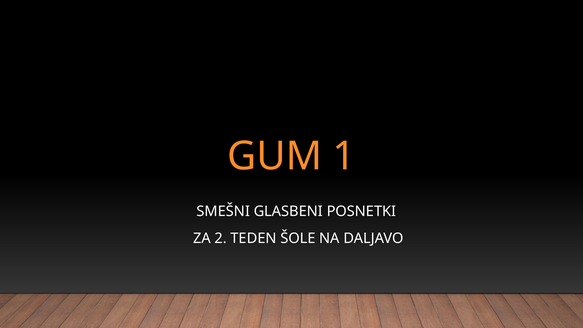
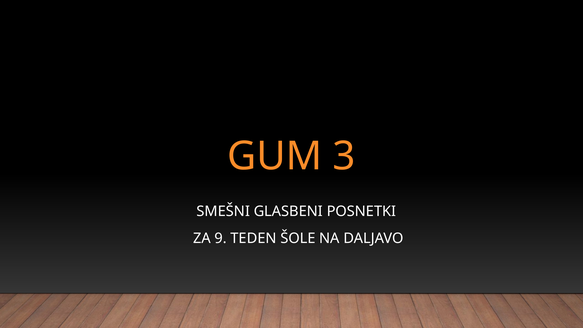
1: 1 -> 3
2: 2 -> 9
